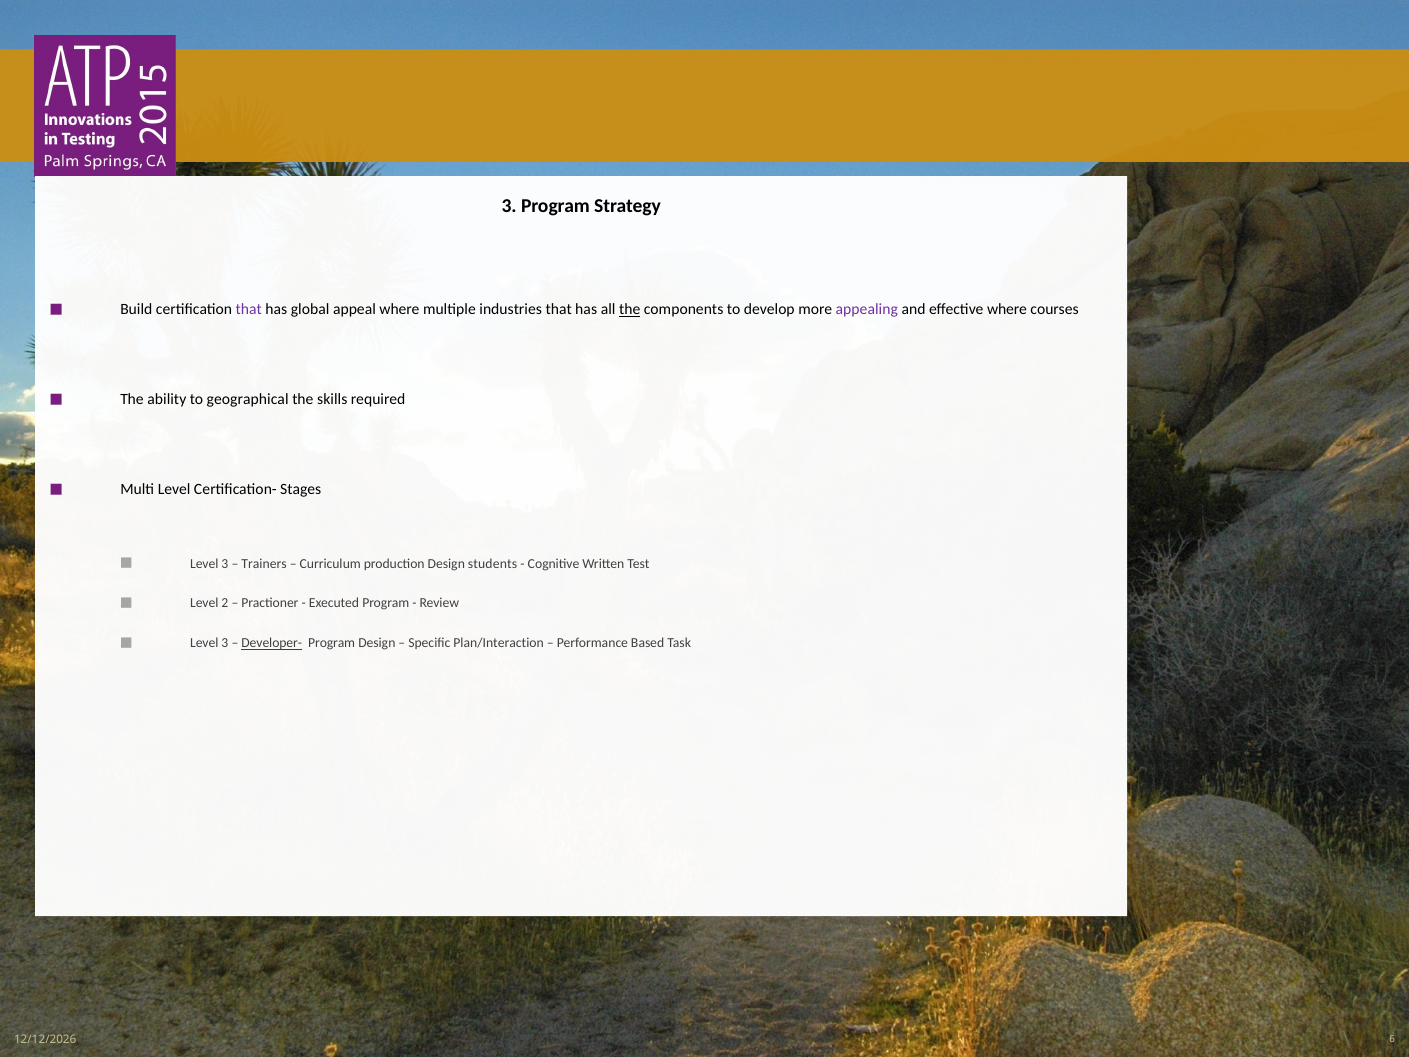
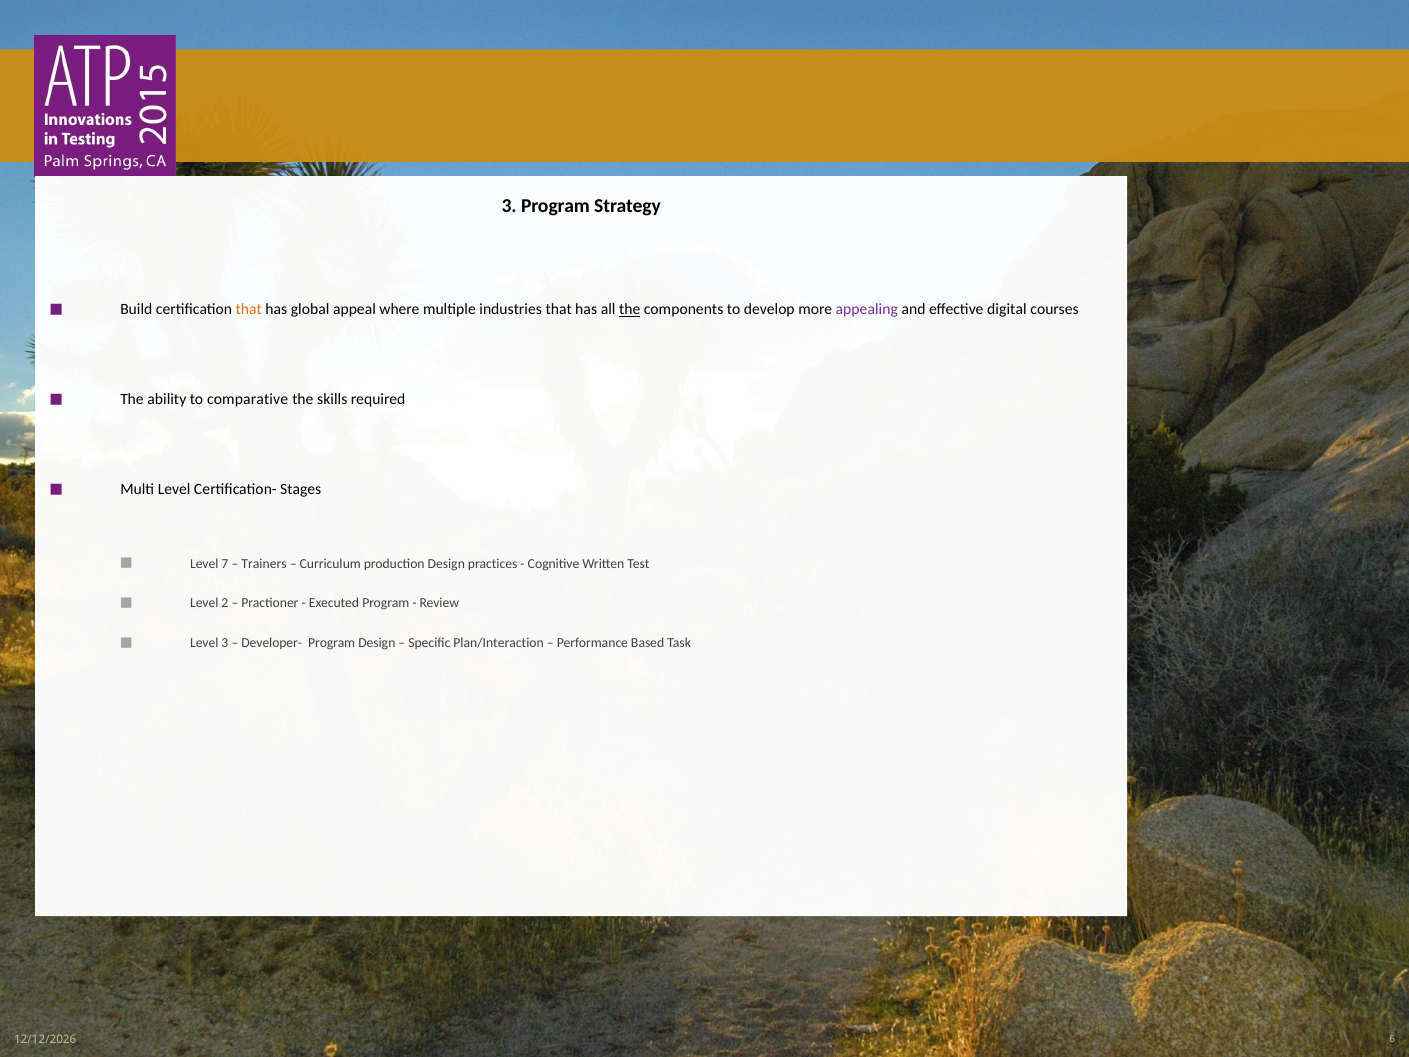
that at (249, 309) colour: purple -> orange
effective where: where -> digital
geographical: geographical -> comparative
3 at (225, 563): 3 -> 7
students: students -> practices
Developer- underline: present -> none
